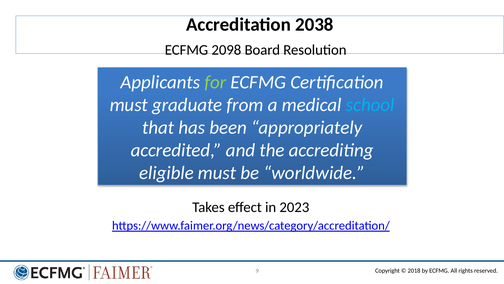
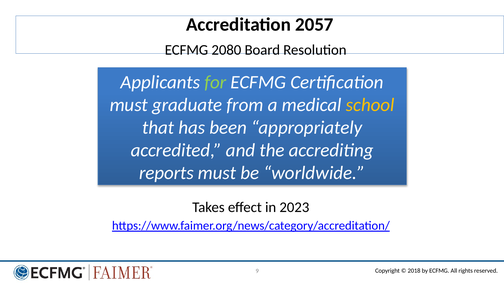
2038: 2038 -> 2057
2098: 2098 -> 2080
school colour: light blue -> yellow
eligible: eligible -> reports
